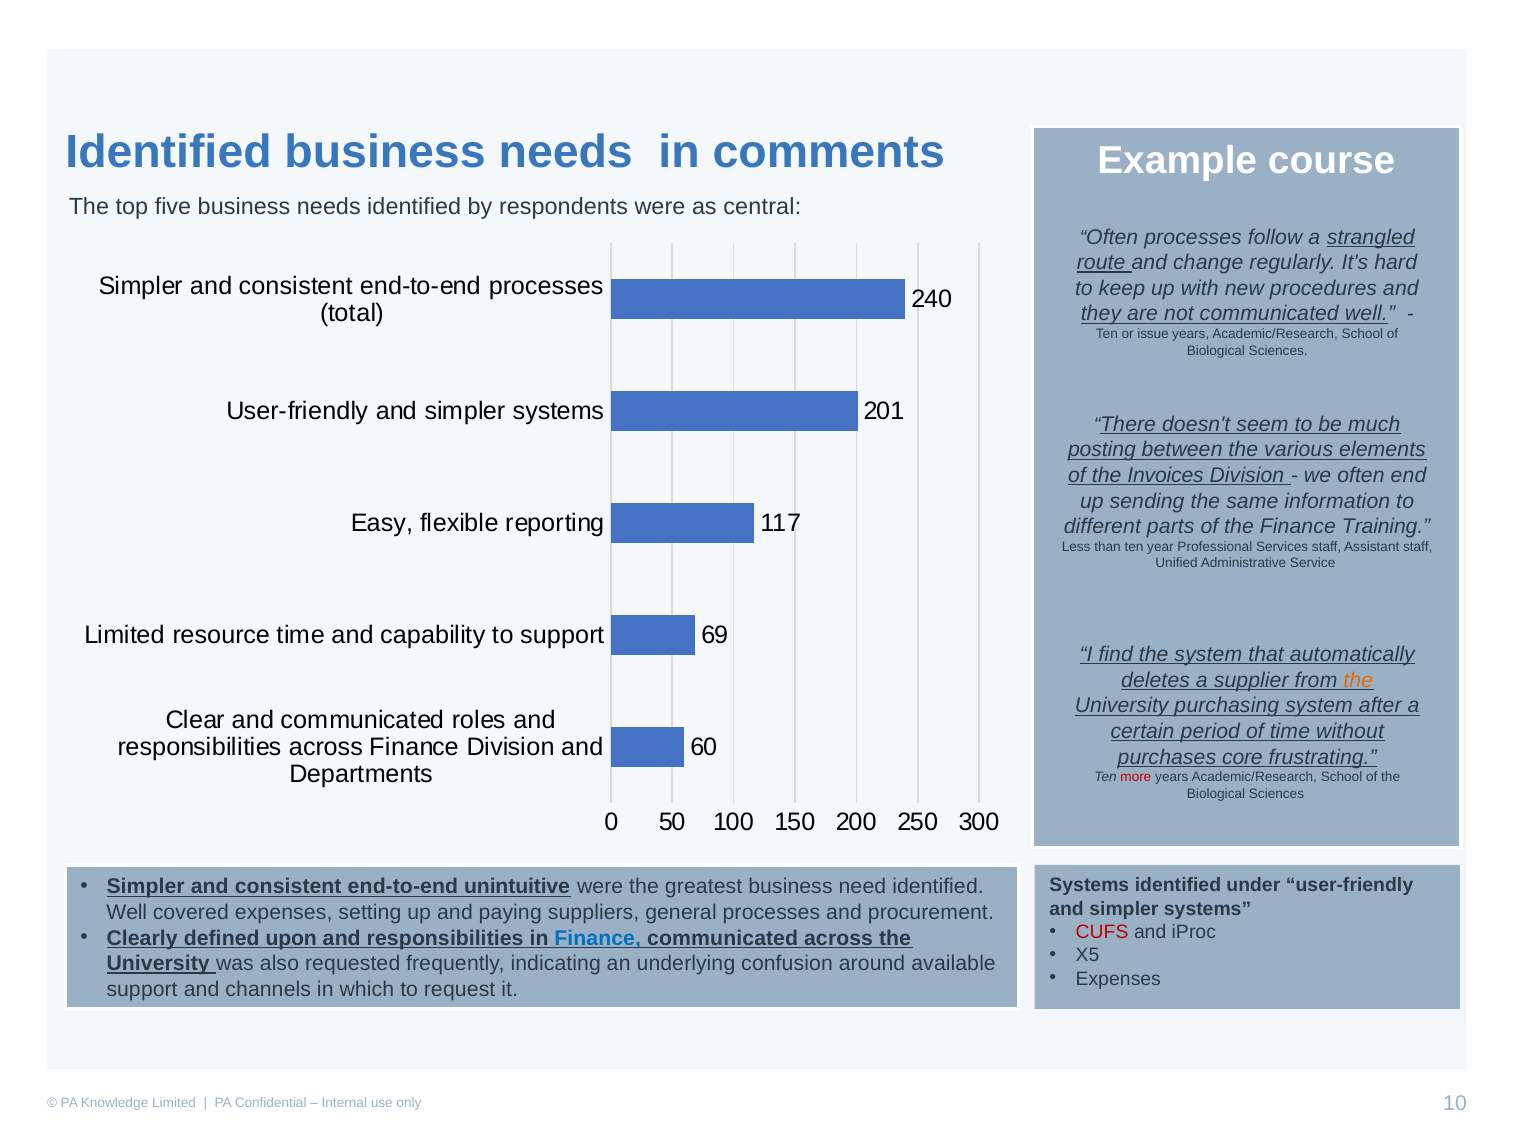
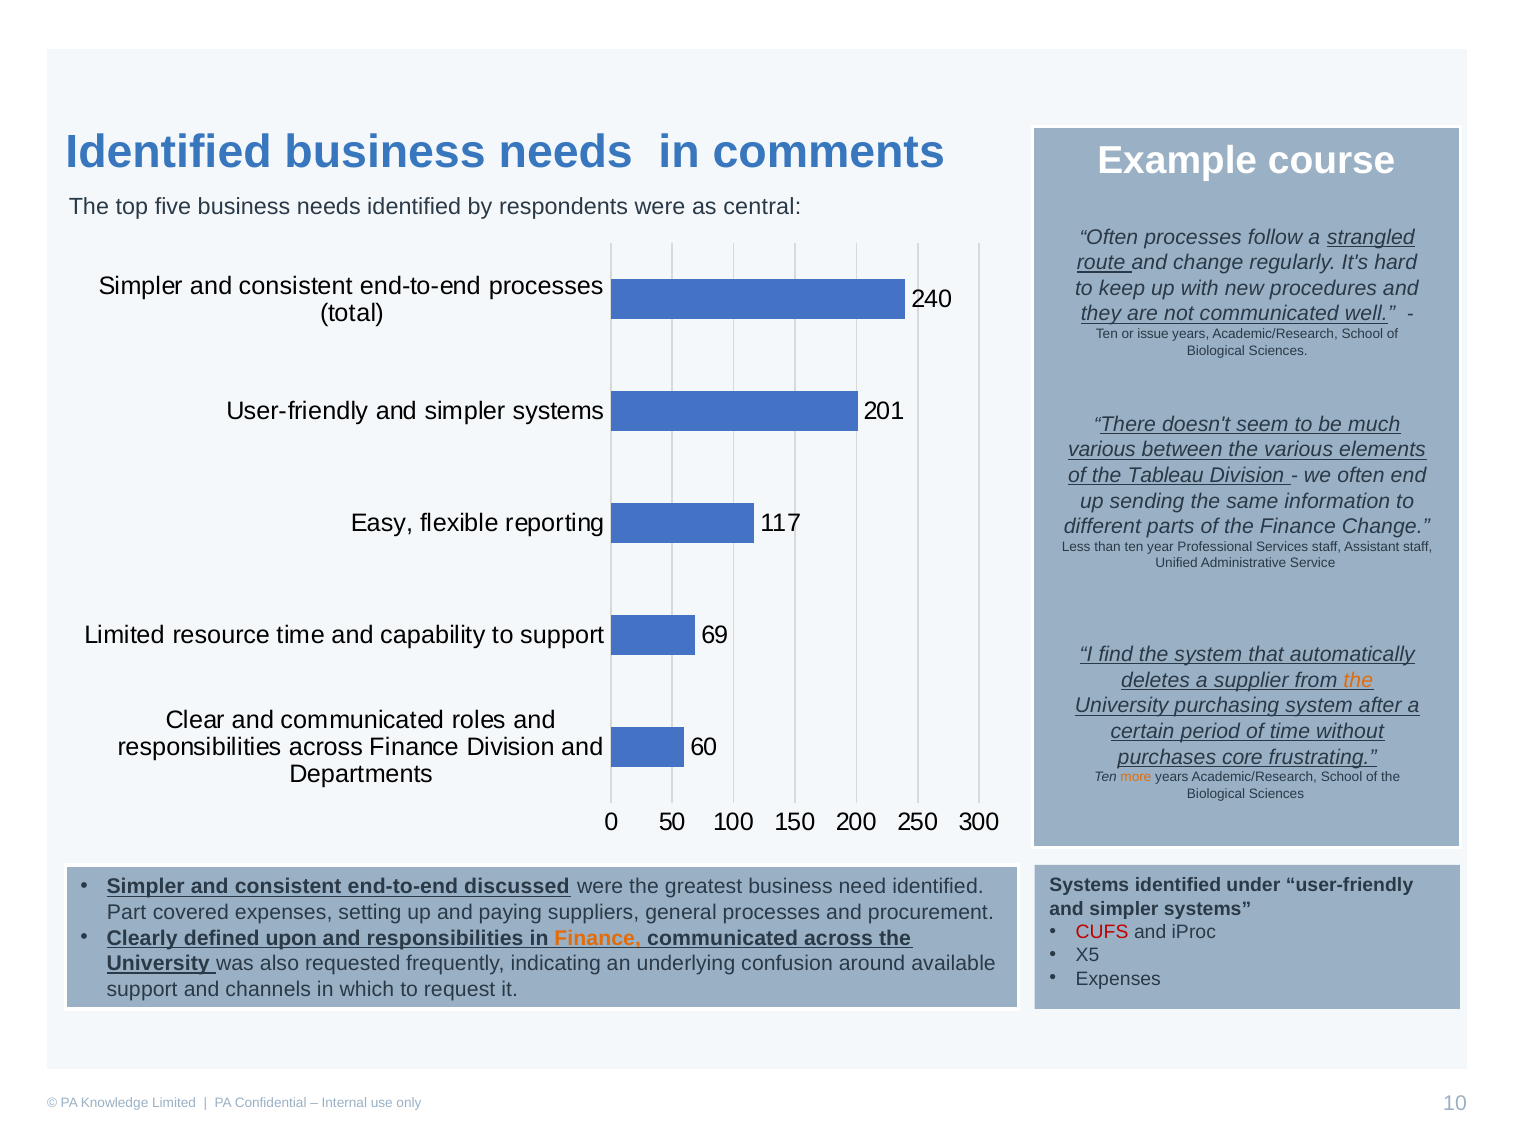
posting at (1102, 450): posting -> various
Invoices: Invoices -> Tableau
Finance Training: Training -> Change
more colour: red -> orange
unintuitive: unintuitive -> discussed
Well at (127, 912): Well -> Part
Finance at (598, 938) colour: blue -> orange
